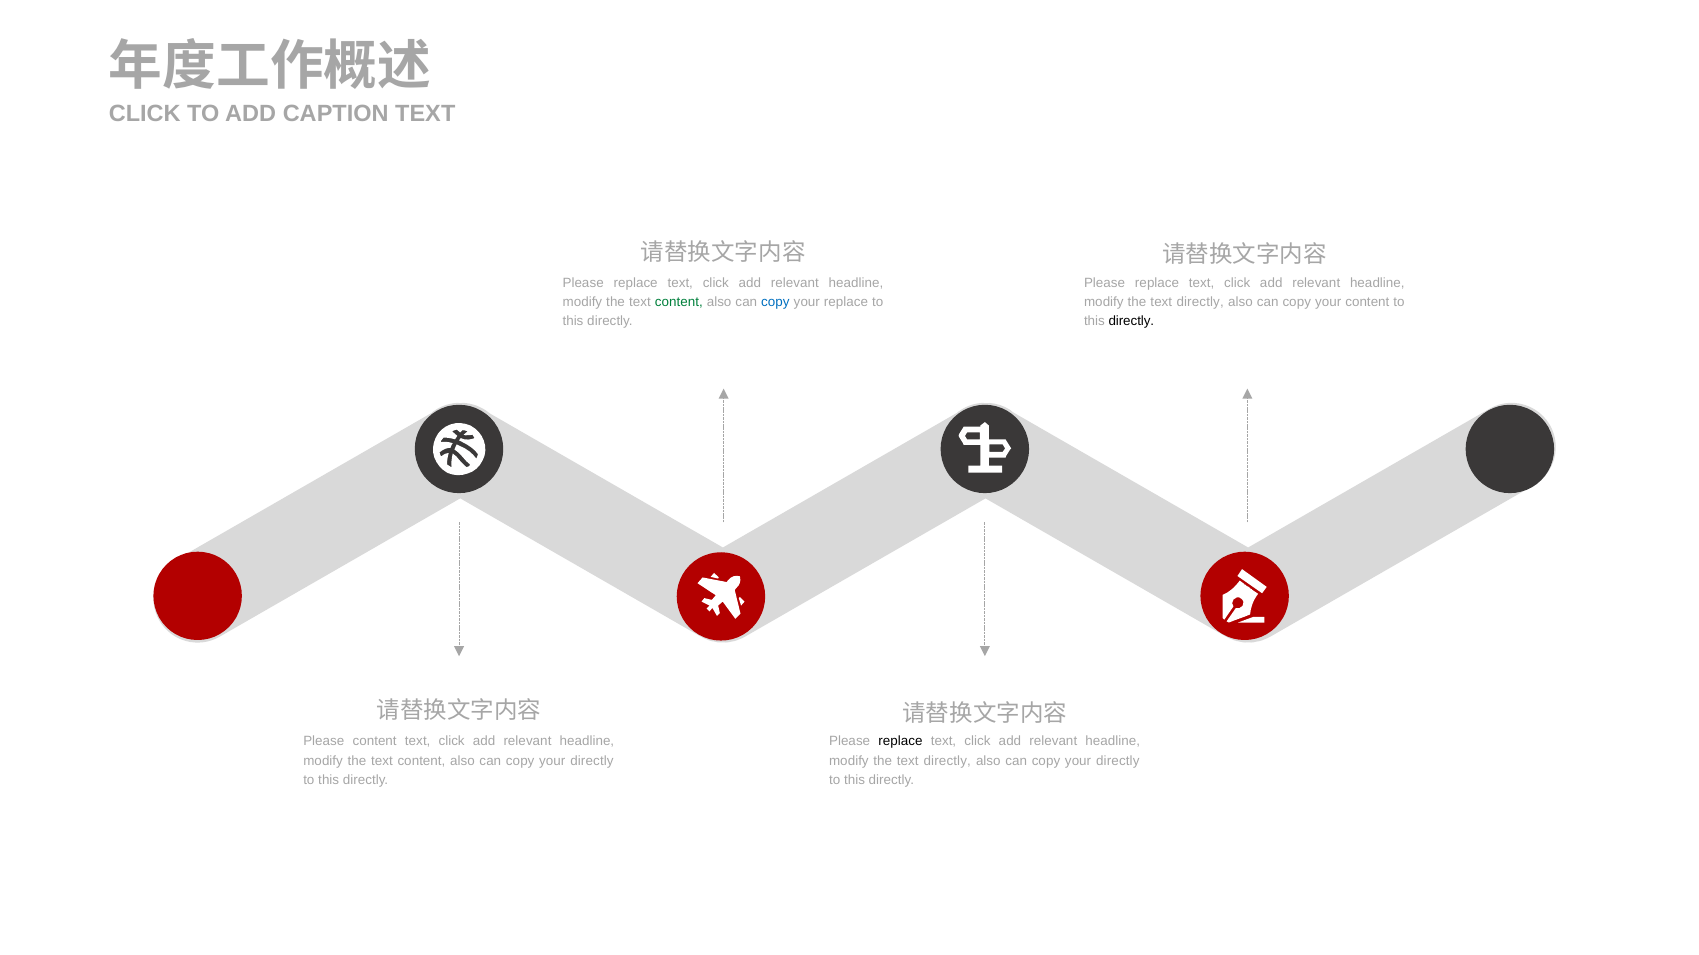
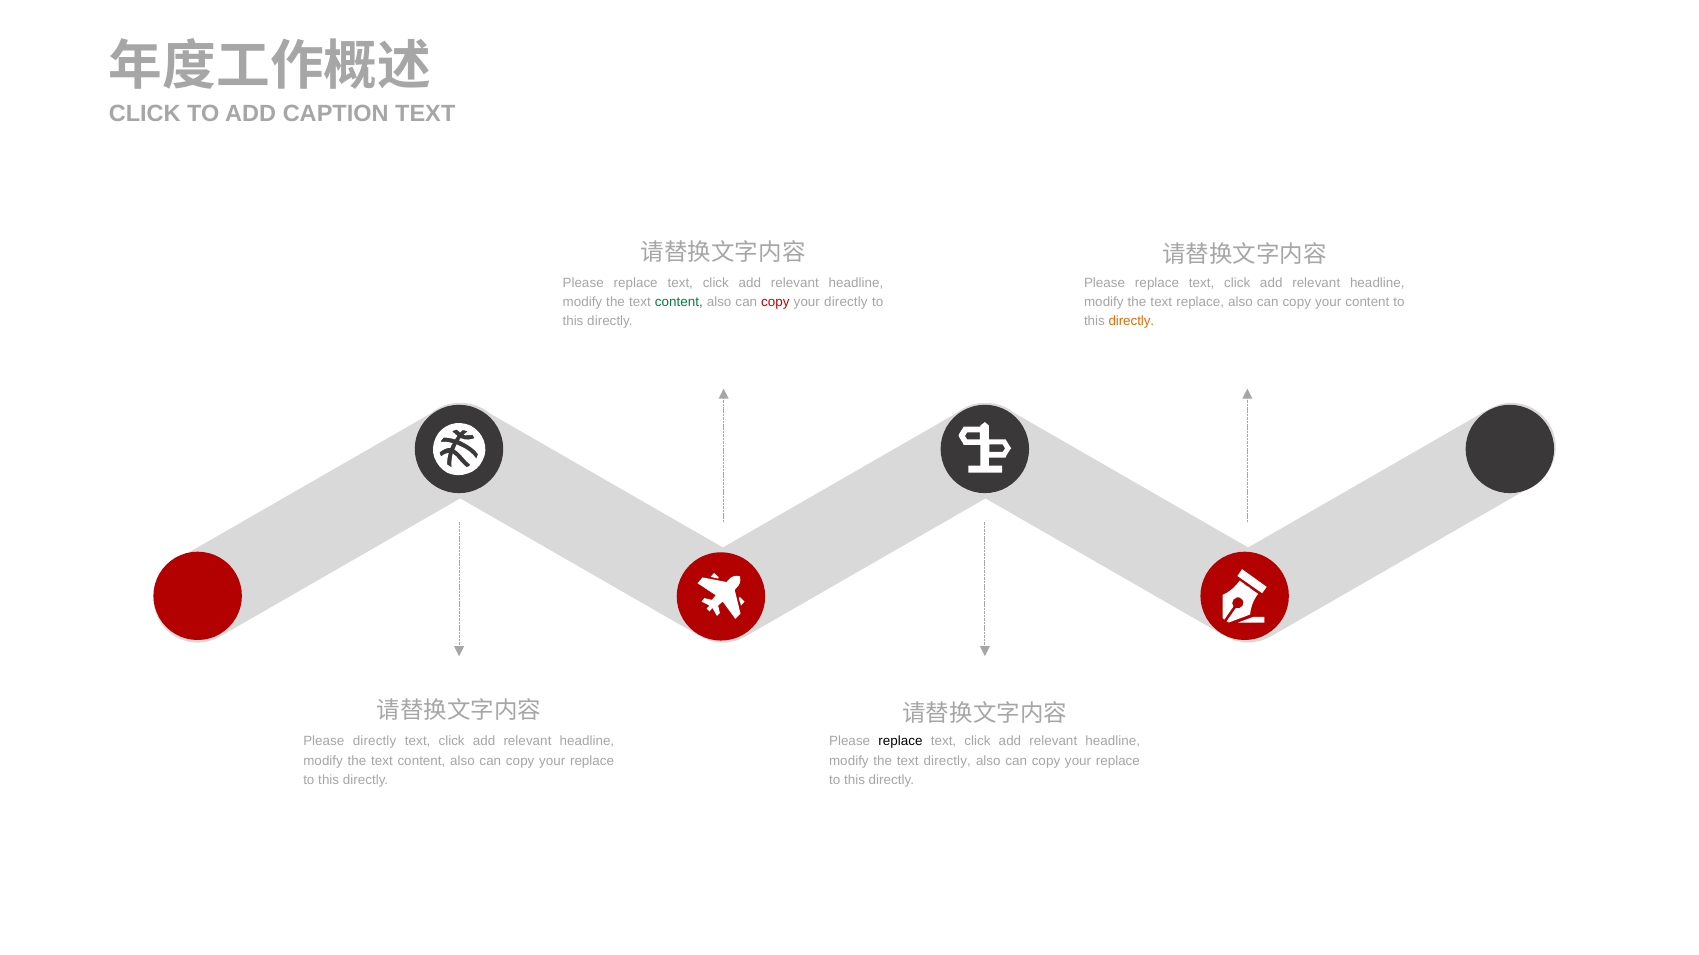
copy at (775, 302) colour: blue -> red
your replace: replace -> directly
directly at (1200, 302): directly -> replace
directly at (1131, 321) colour: black -> orange
Please content: content -> directly
directly at (592, 761): directly -> replace
directly at (1118, 761): directly -> replace
